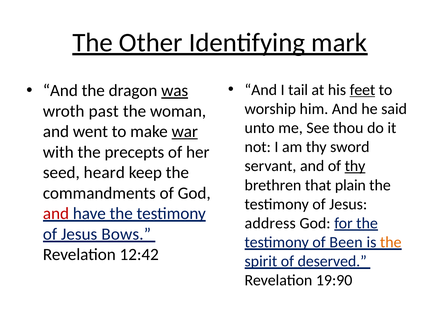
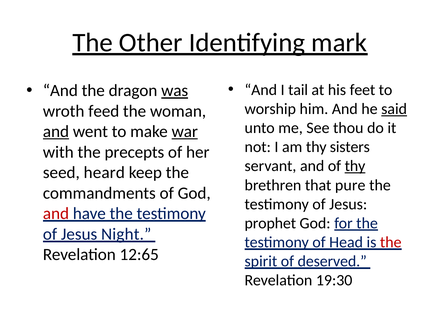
feet underline: present -> none
said underline: none -> present
past: past -> feed
and at (56, 132) underline: none -> present
sword: sword -> sisters
plain: plain -> pure
address: address -> prophet
Bows: Bows -> Night
Been: Been -> Head
the at (391, 242) colour: orange -> red
12:42: 12:42 -> 12:65
19:90: 19:90 -> 19:30
